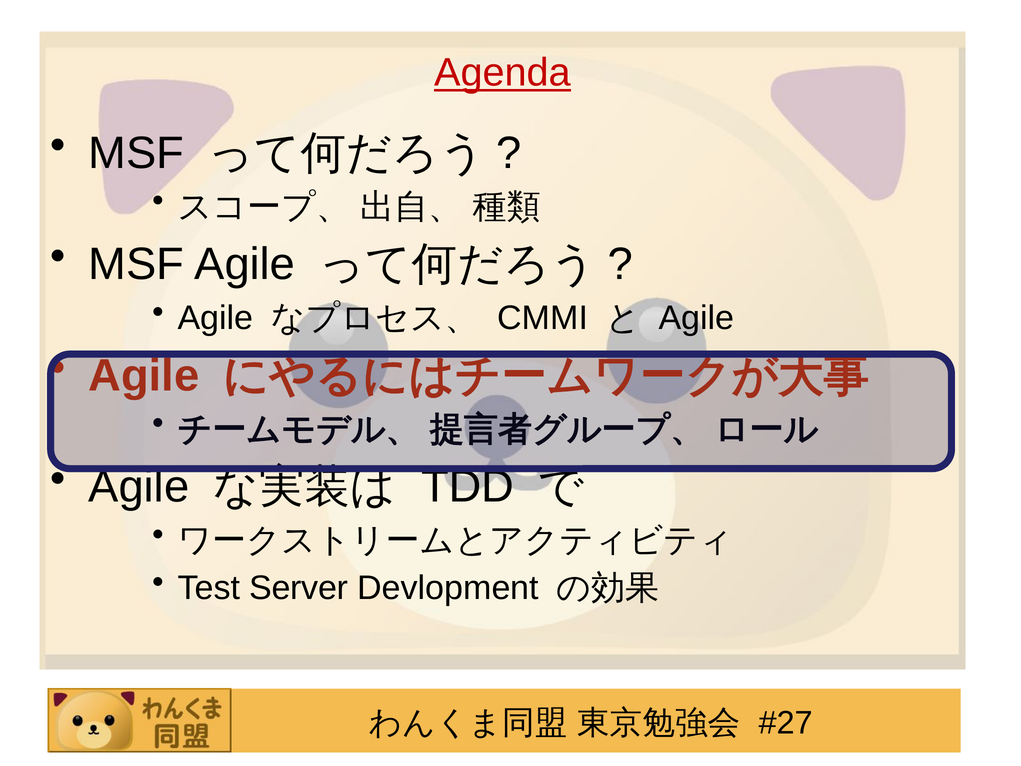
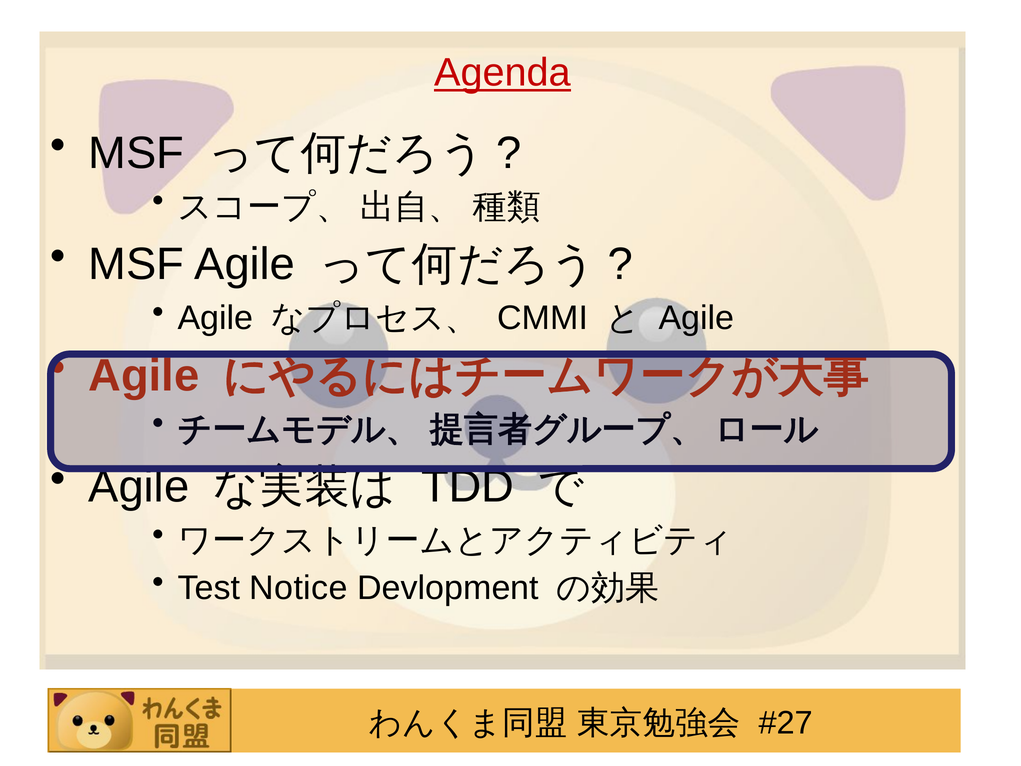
Server: Server -> Notice
